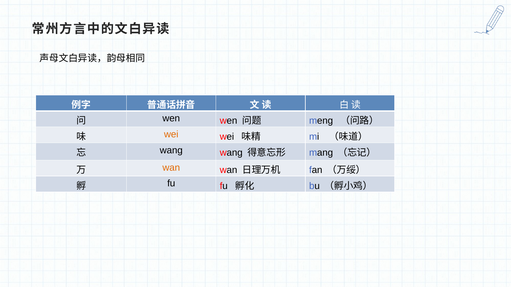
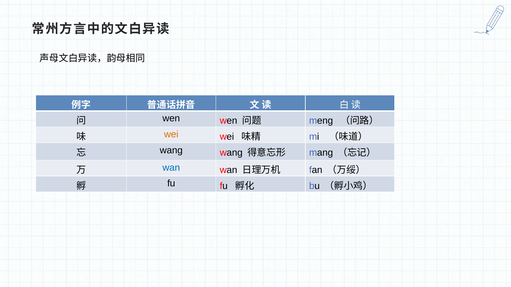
wan at (171, 168) colour: orange -> blue
